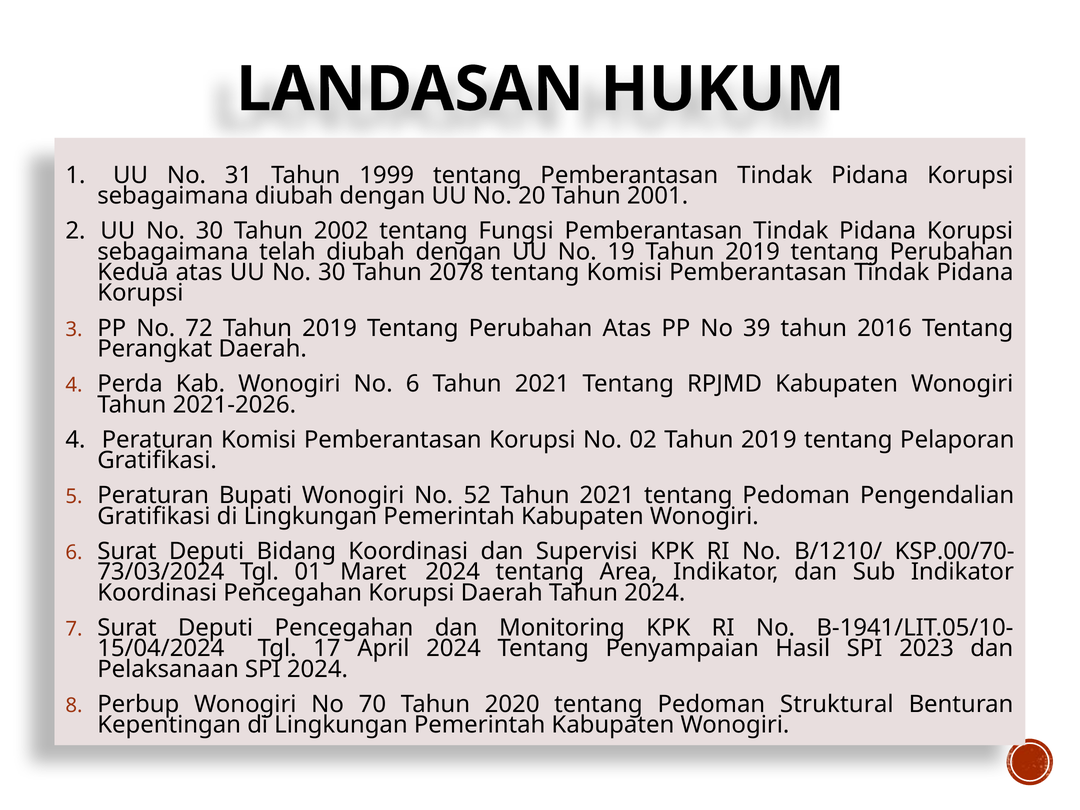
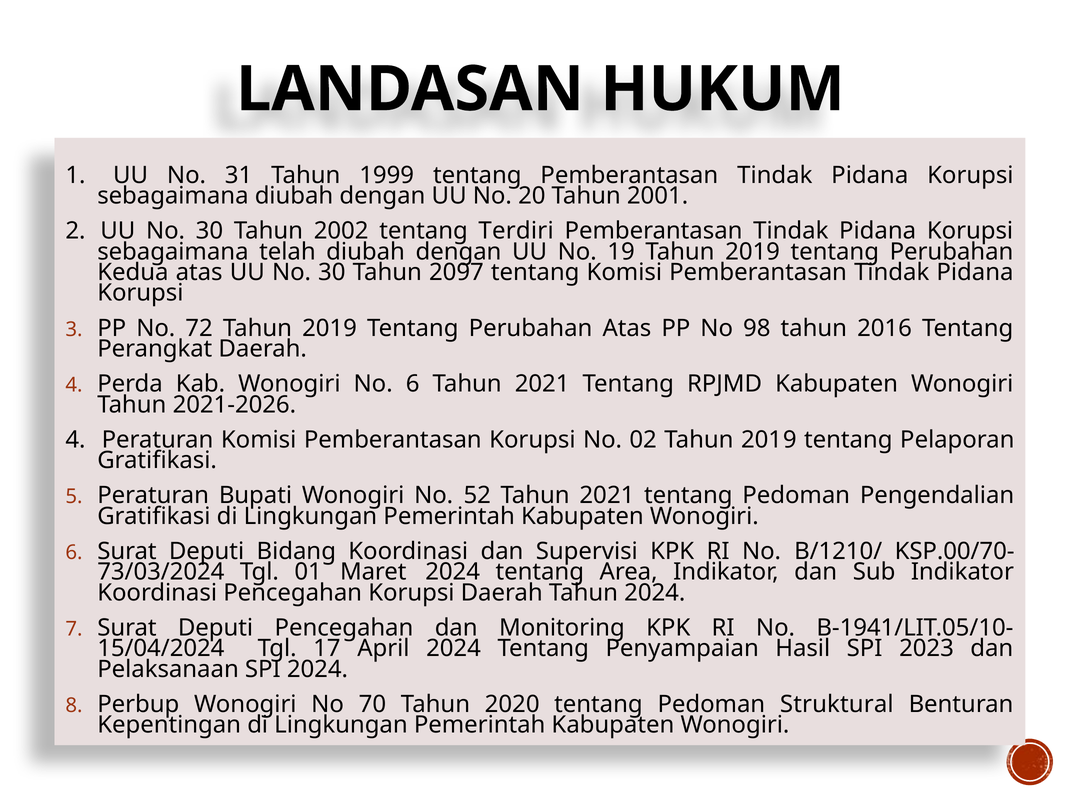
Fungsi: Fungsi -> Terdiri
2078: 2078 -> 2097
39: 39 -> 98
